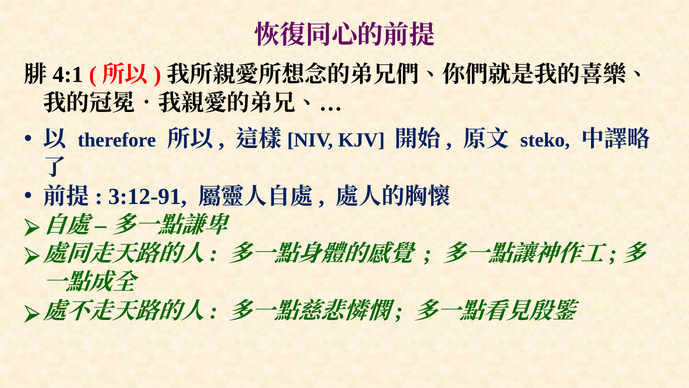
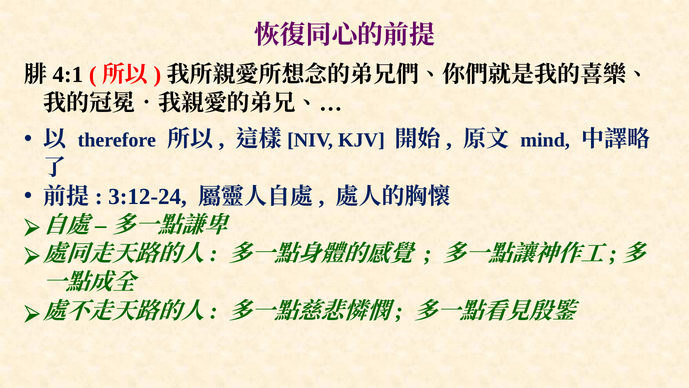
steko: steko -> mind
3:12-91: 3:12-91 -> 3:12-24
